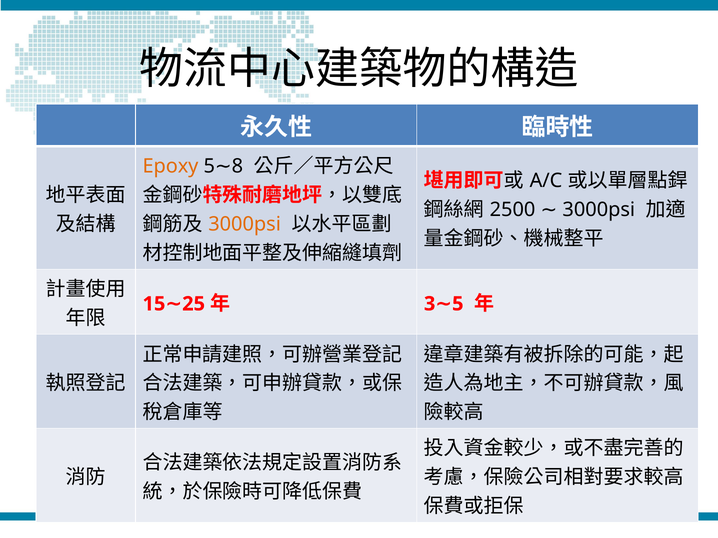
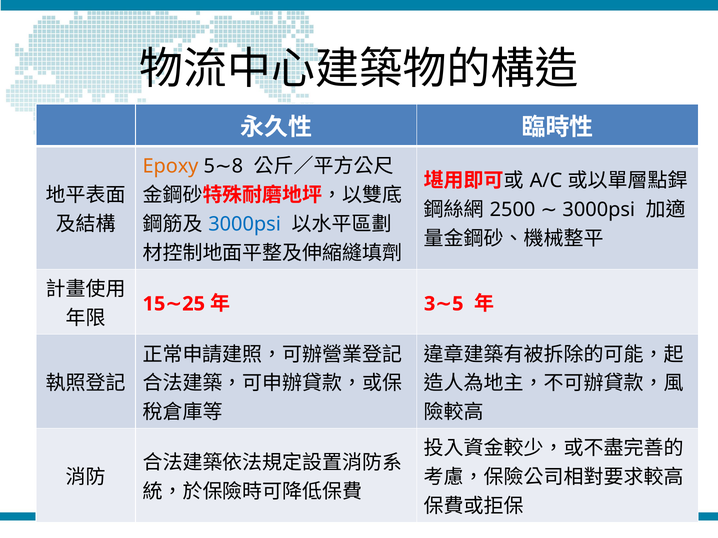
3000psi at (245, 224) colour: orange -> blue
